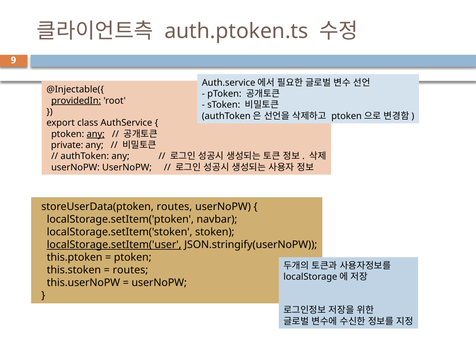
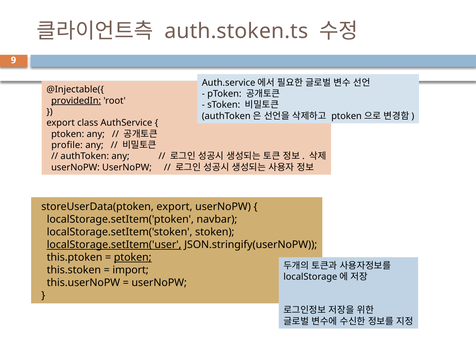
auth.ptoken.ts: auth.ptoken.ts -> auth.stoken.ts
any at (96, 134) underline: present -> none
private: private -> profile
storeUserData(ptoken routes: routes -> export
ptoken at (133, 257) underline: none -> present
routes at (130, 270): routes -> import
